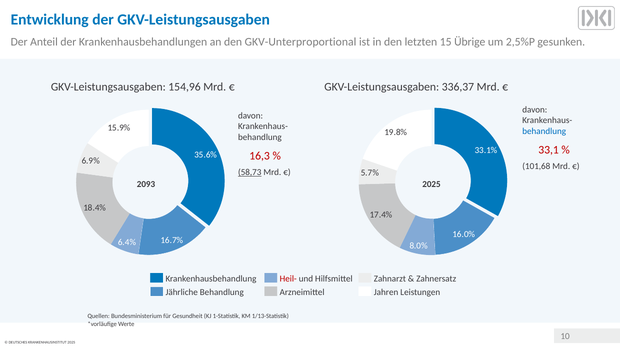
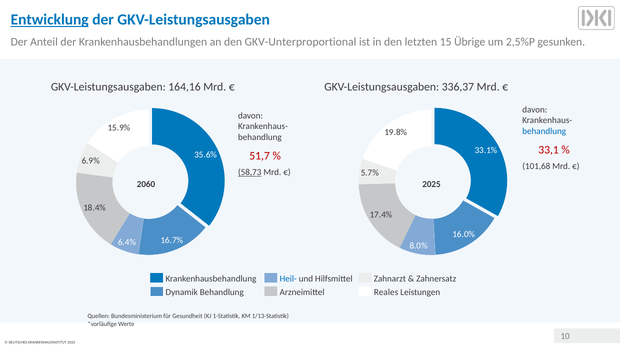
Entwicklung underline: none -> present
154,96: 154,96 -> 164,16
16,3: 16,3 -> 51,7
2093: 2093 -> 2060
Heil- colour: red -> blue
Jährliche: Jährliche -> Dynamik
Jahren: Jahren -> Reales
